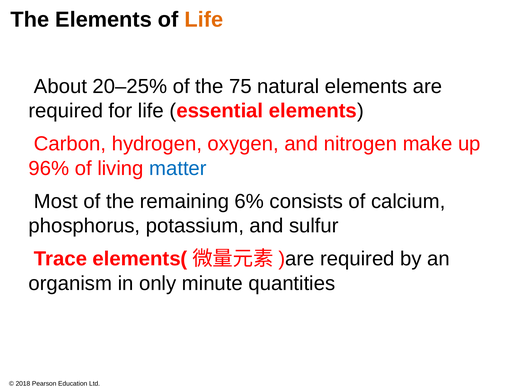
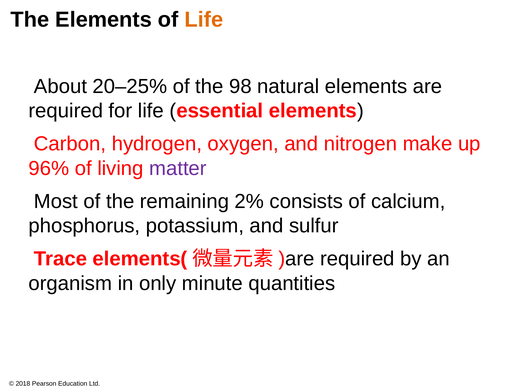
75: 75 -> 98
matter colour: blue -> purple
6%: 6% -> 2%
